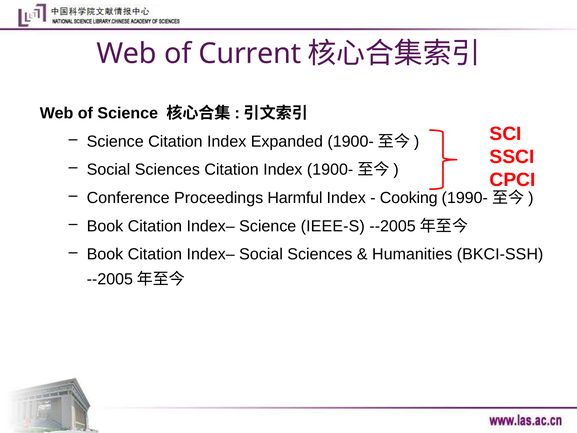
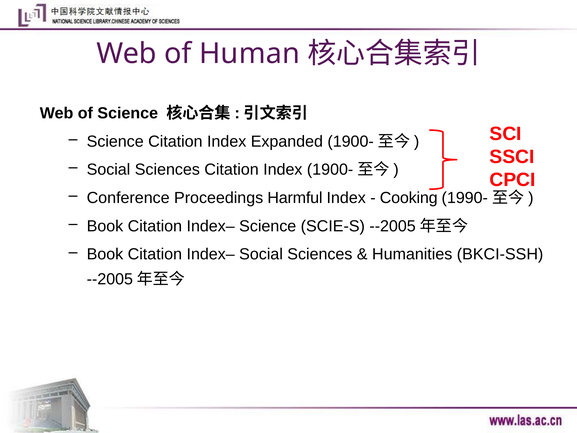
Current: Current -> Human
IEEE-S: IEEE-S -> SCIE-S
